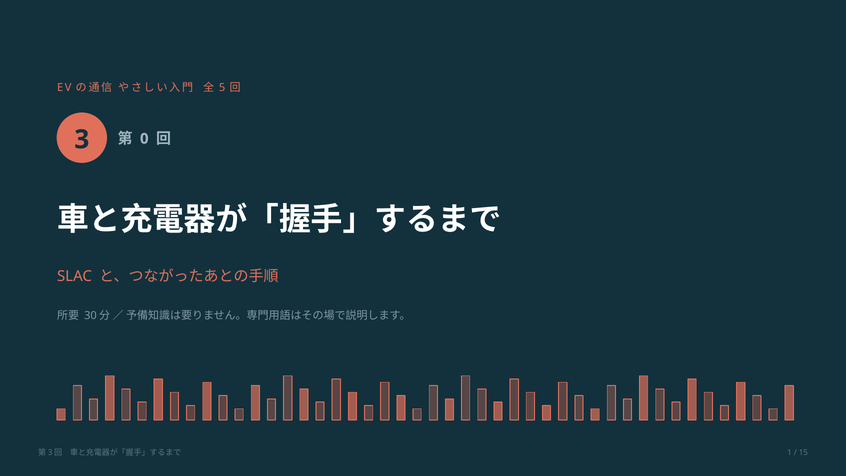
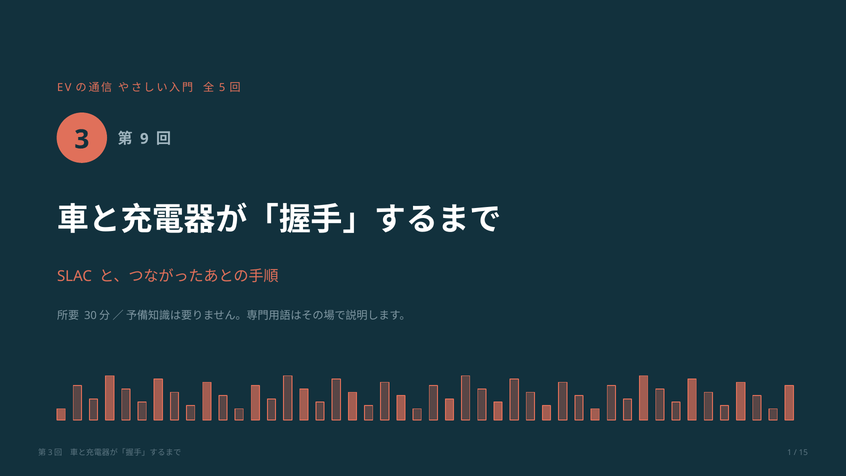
0: 0 -> 9
